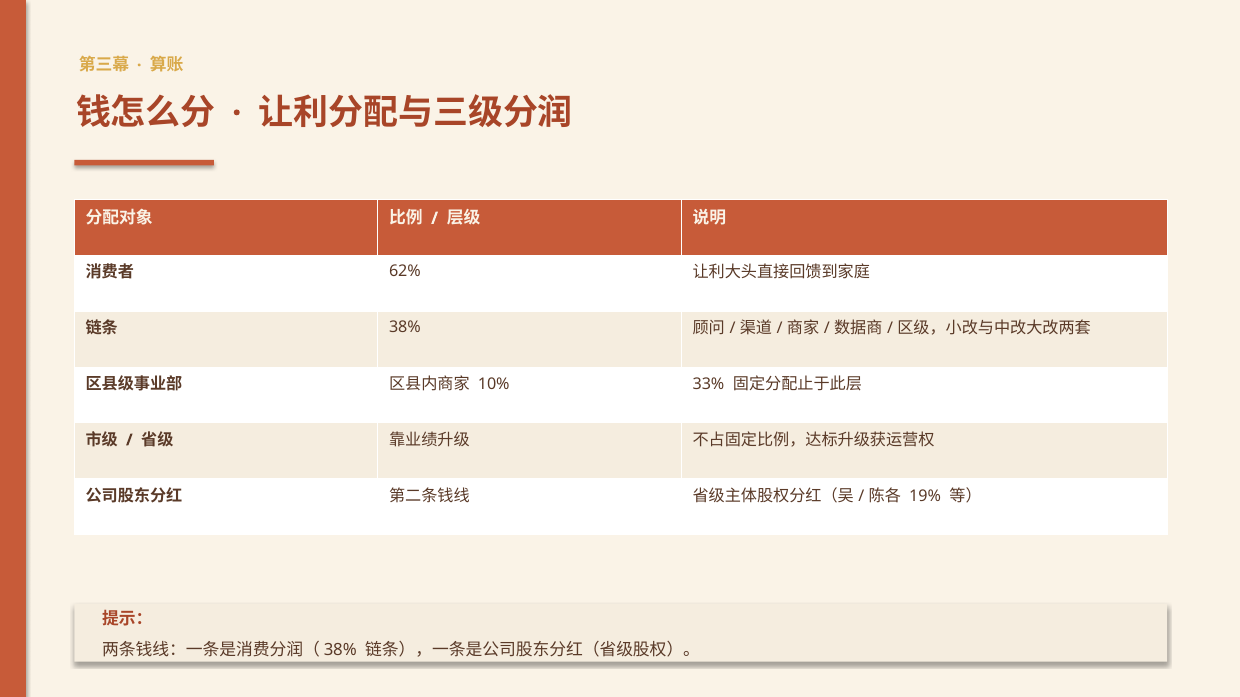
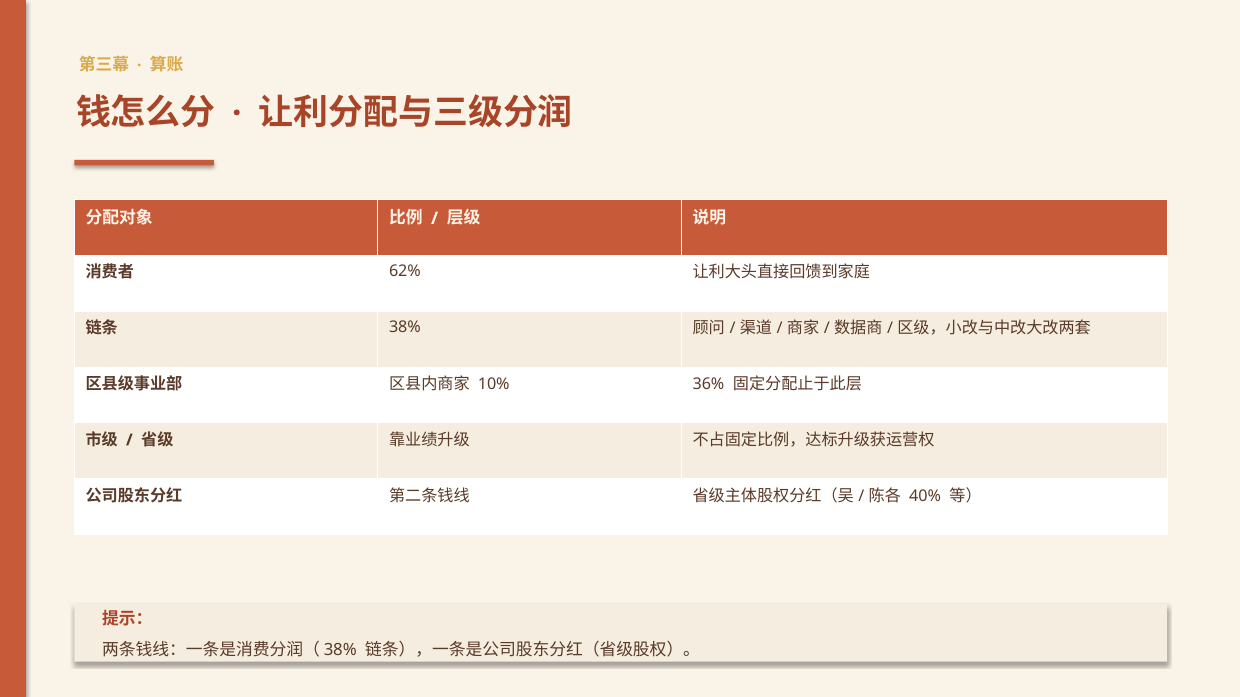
33%: 33% -> 36%
19%: 19% -> 40%
